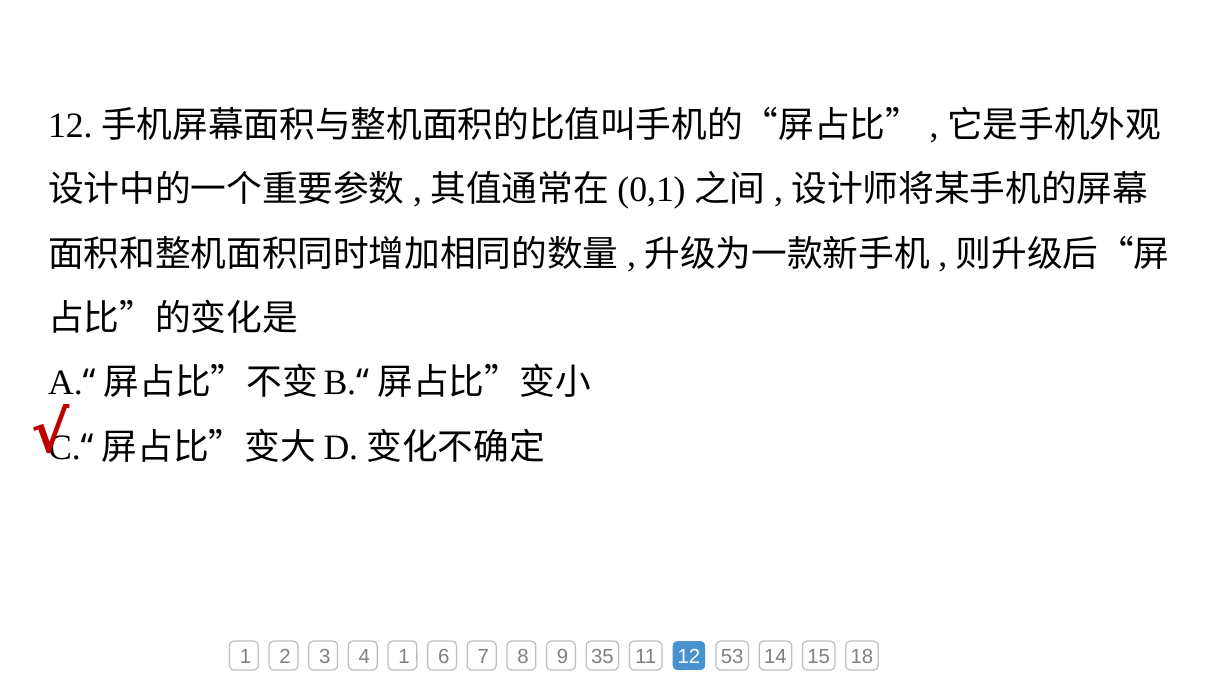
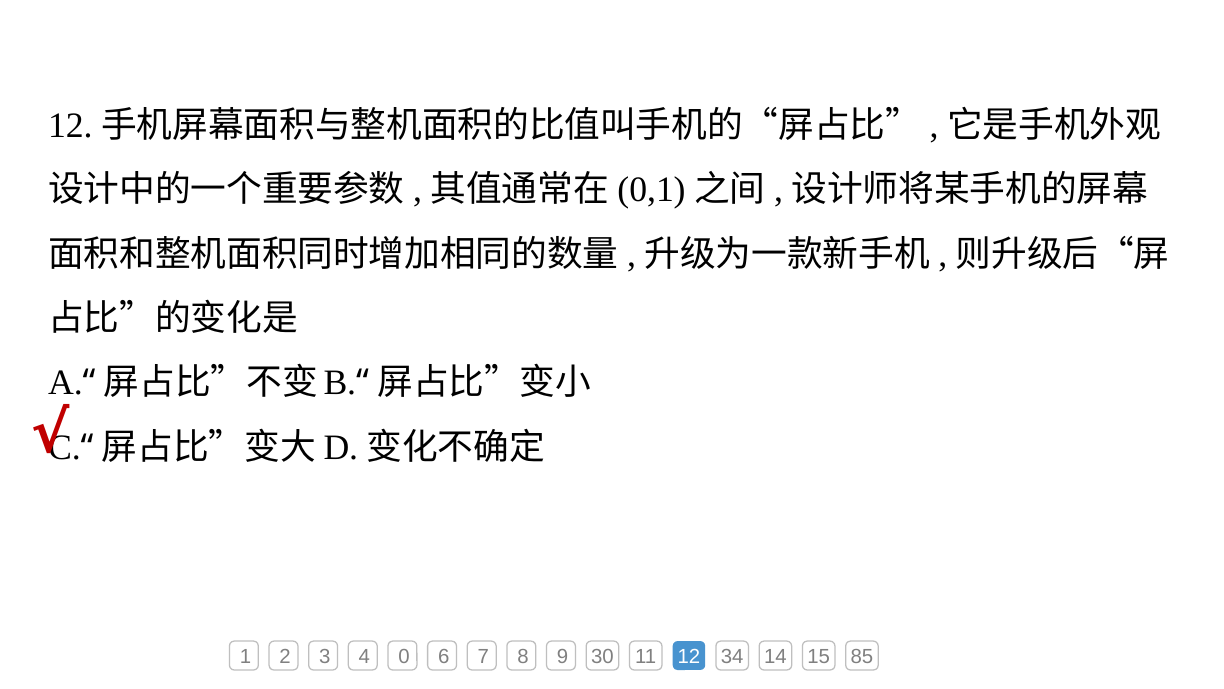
4 1: 1 -> 0
35: 35 -> 30
53: 53 -> 34
18: 18 -> 85
